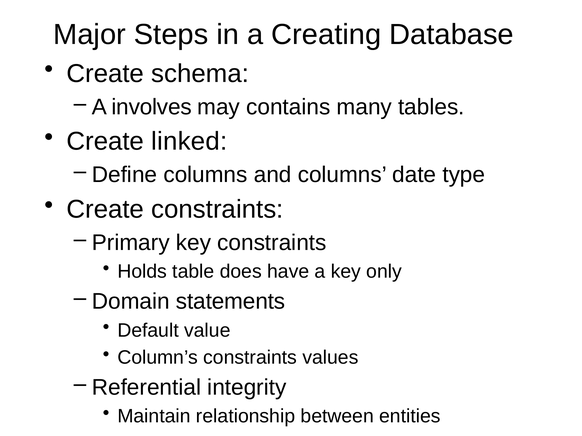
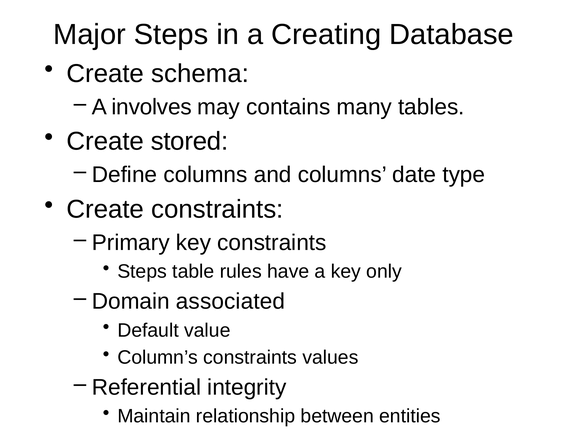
linked: linked -> stored
Holds at (142, 272): Holds -> Steps
does: does -> rules
statements: statements -> associated
